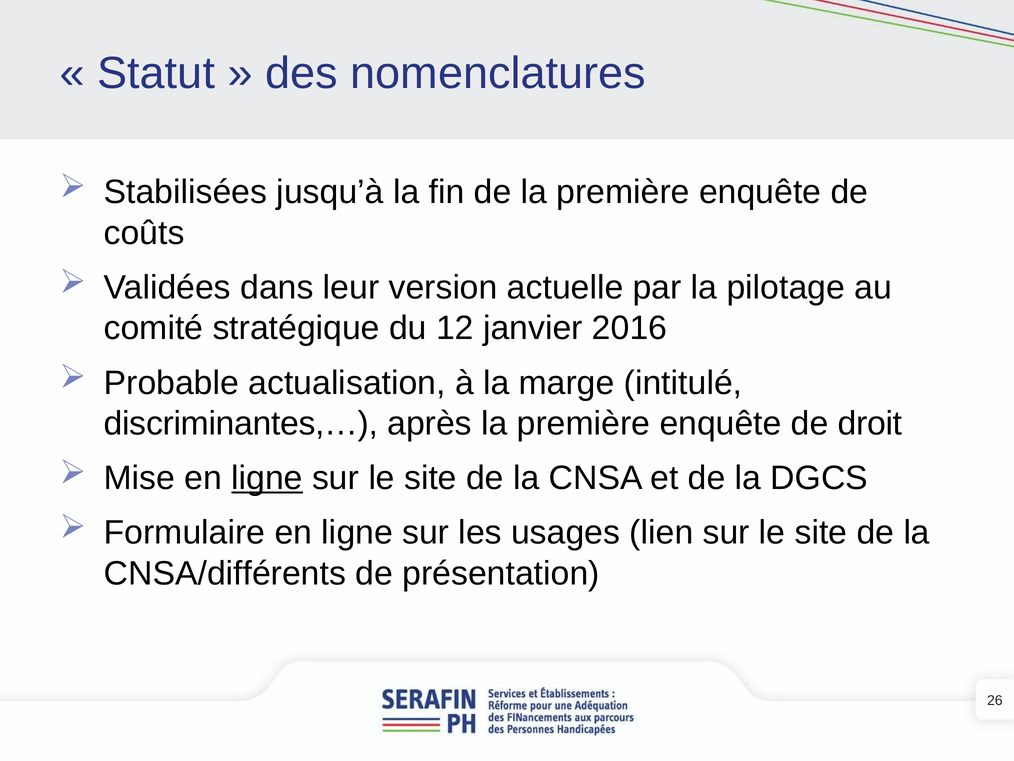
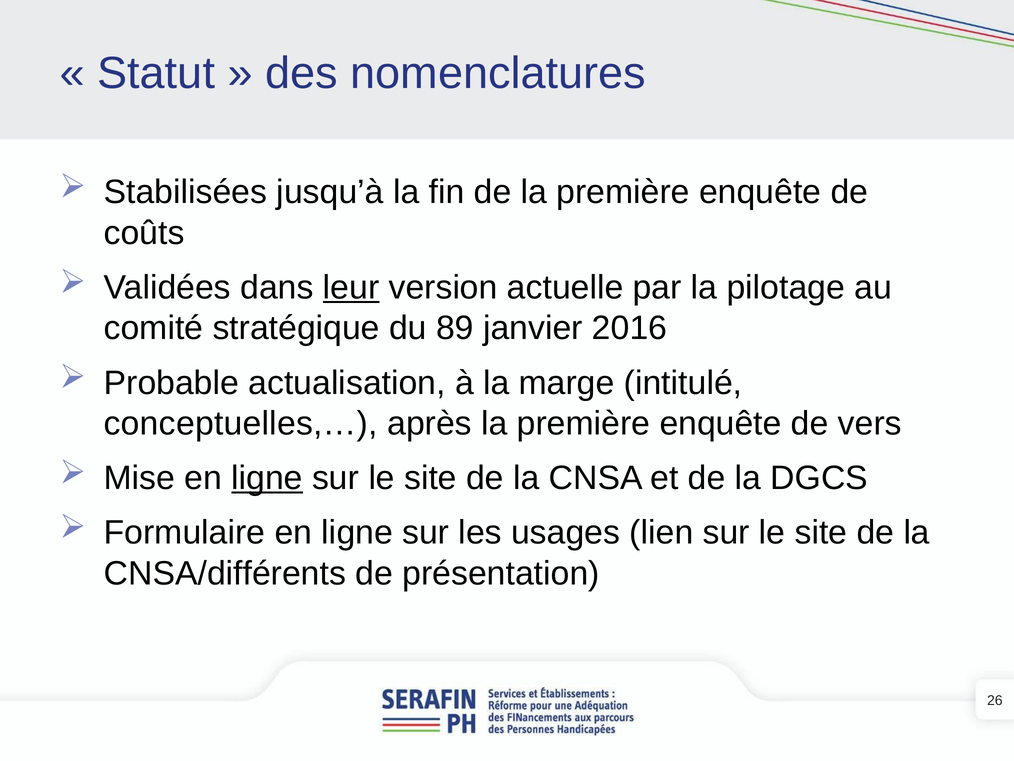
leur underline: none -> present
12: 12 -> 89
discriminantes,…: discriminantes,… -> conceptuelles,…
droit: droit -> vers
